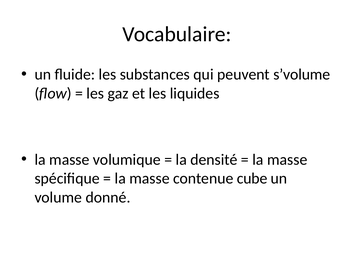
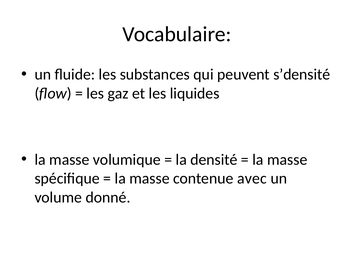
s’volume: s’volume -> s’densité
cube: cube -> avec
